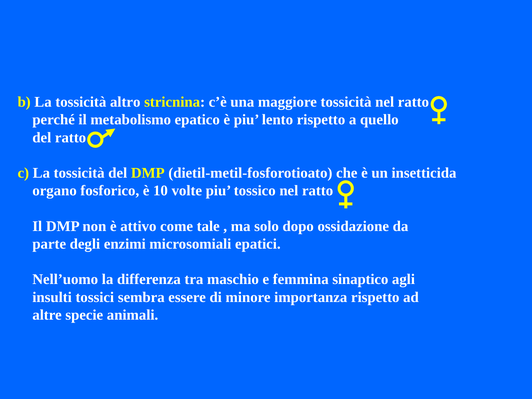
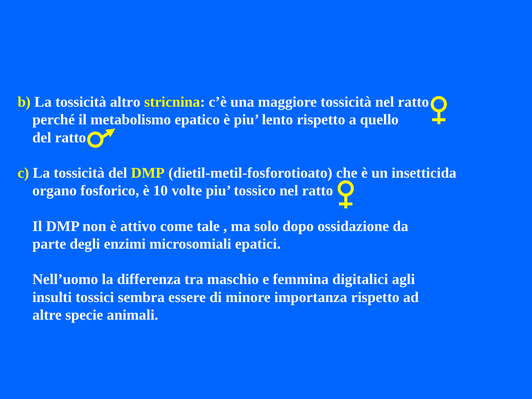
sinaptico: sinaptico -> digitalici
